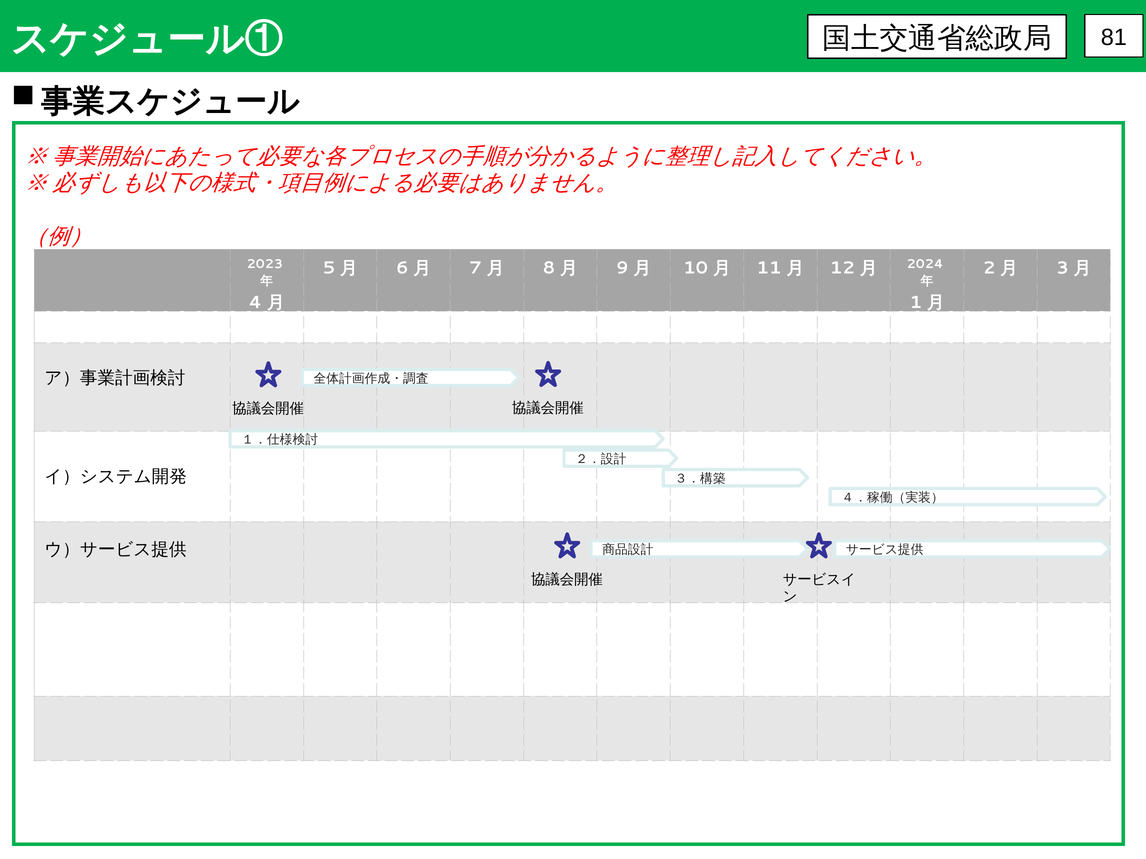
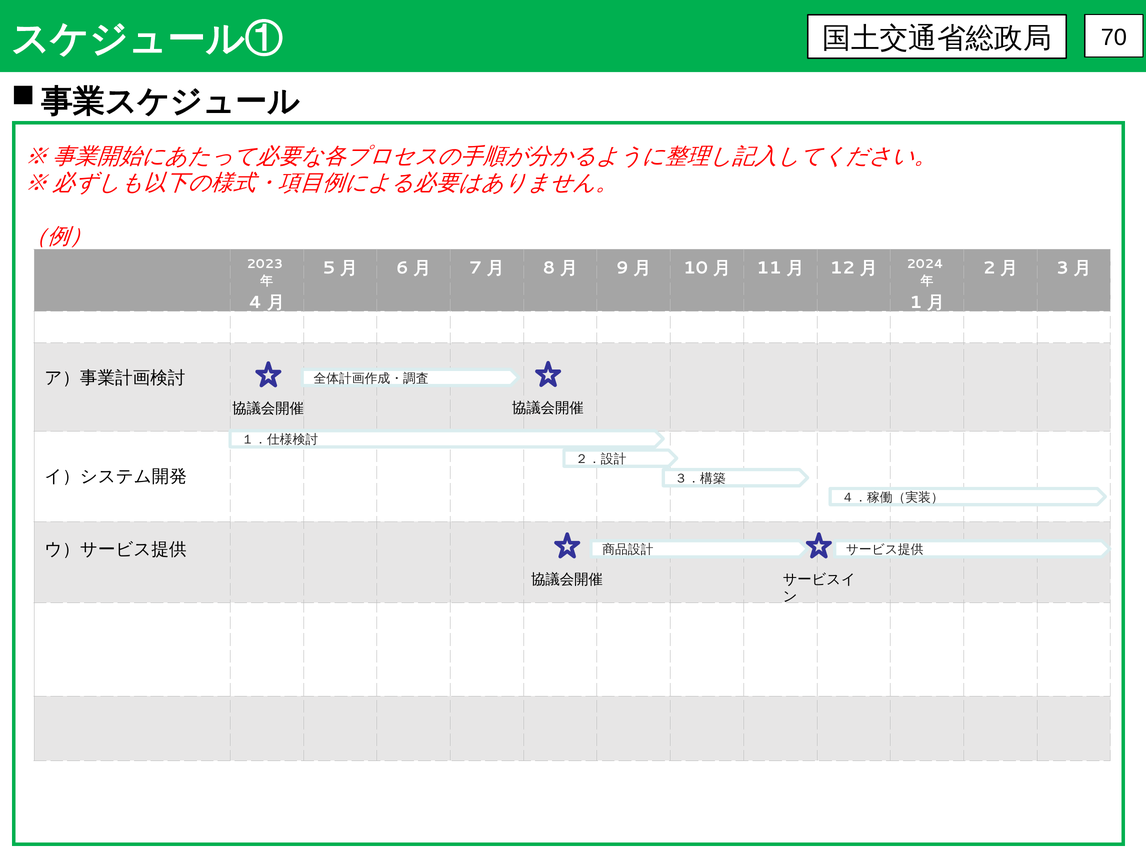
81: 81 -> 70
